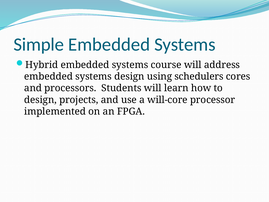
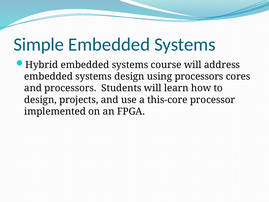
using schedulers: schedulers -> processors
will-core: will-core -> this-core
